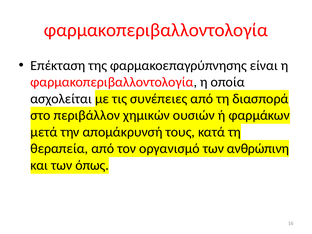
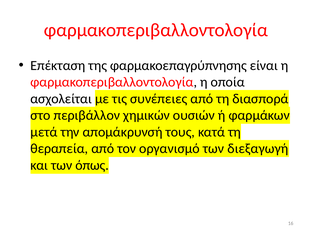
ανθρώπινη: ανθρώπινη -> διεξαγωγή
